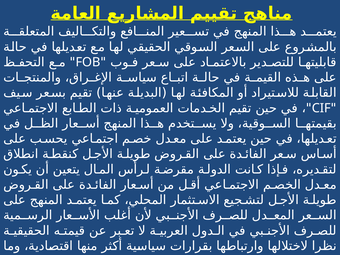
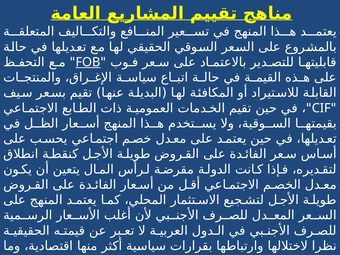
FOB underline: none -> present
